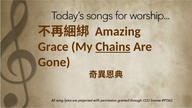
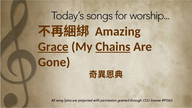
Grace underline: none -> present
